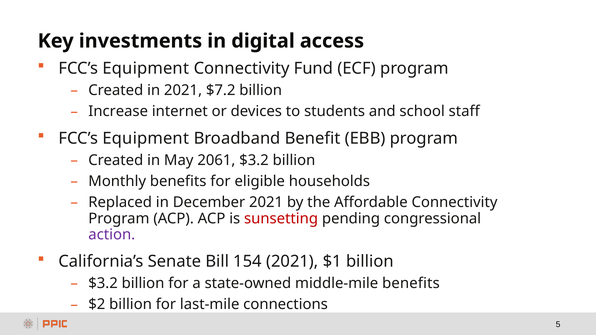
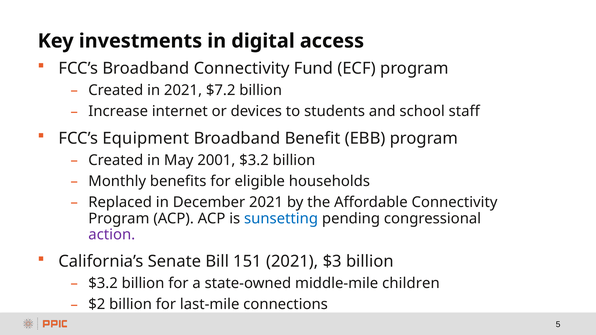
Equipment at (146, 68): Equipment -> Broadband
2061: 2061 -> 2001
sunsetting colour: red -> blue
154: 154 -> 151
$1: $1 -> $3
middle-mile benefits: benefits -> children
